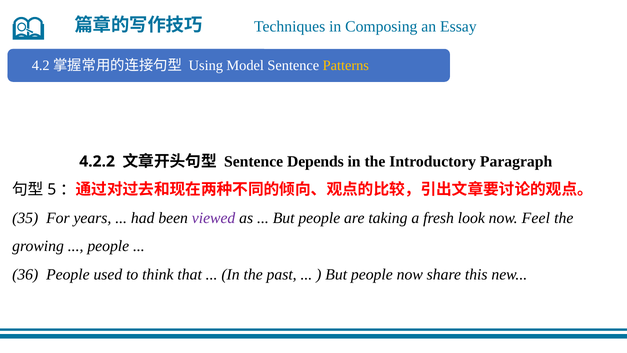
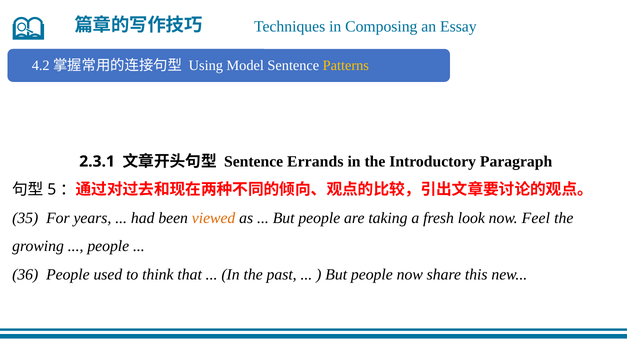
4.2.2: 4.2.2 -> 2.3.1
Depends: Depends -> Errands
viewed colour: purple -> orange
